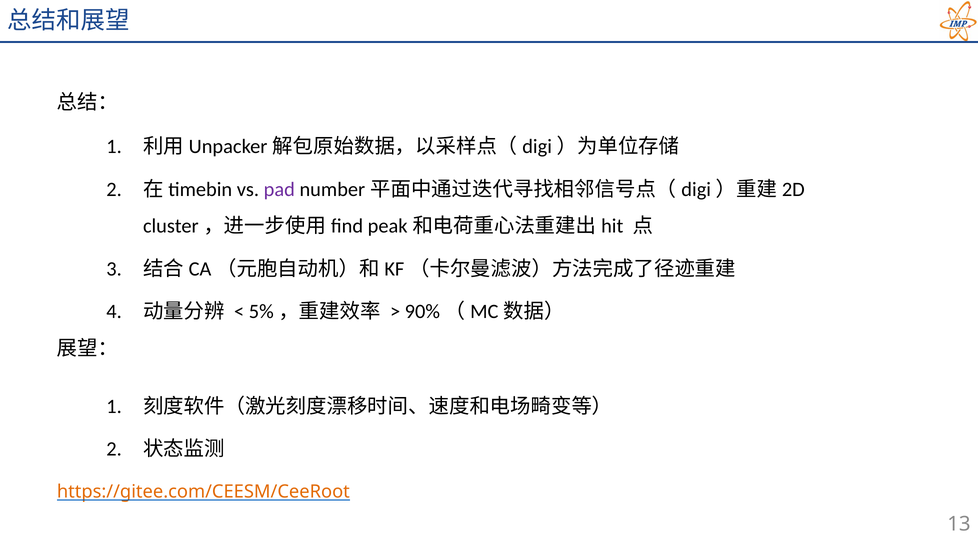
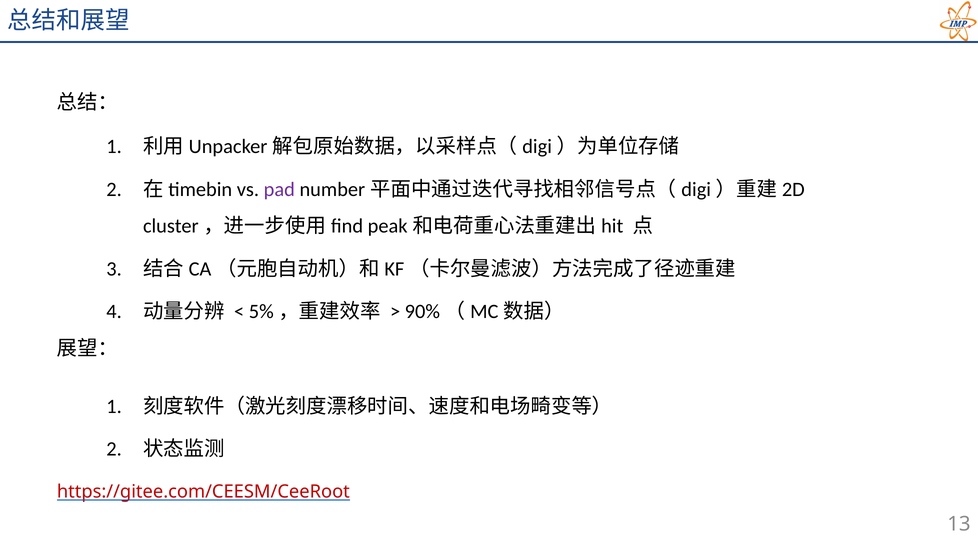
https://gitee.com/CEESM/CeeRoot colour: orange -> red
